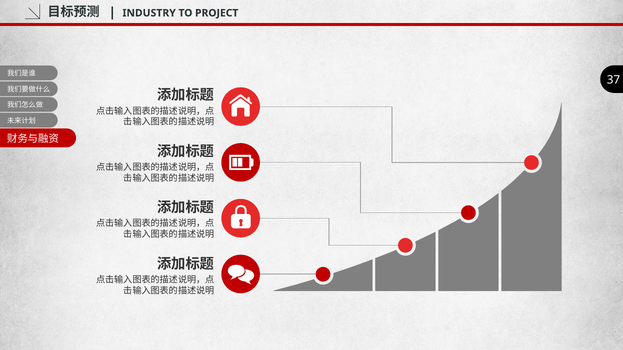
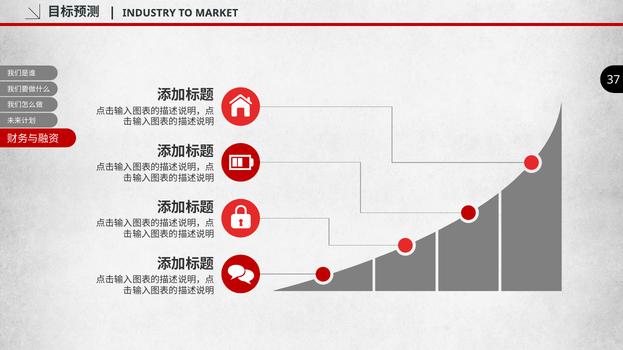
PROJECT: PROJECT -> MARKET
